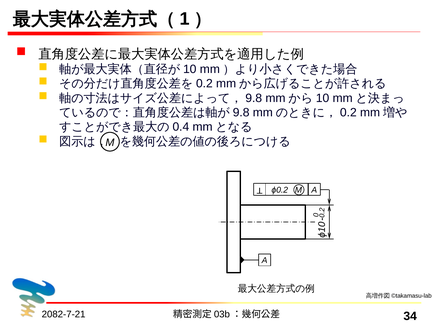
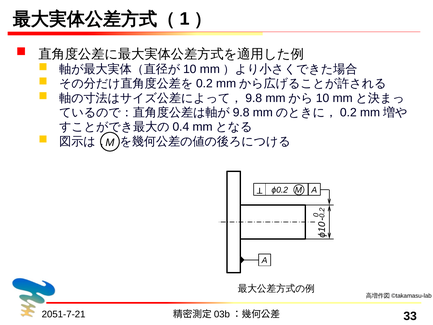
2082-7-21: 2082-7-21 -> 2051-7-21
34: 34 -> 33
